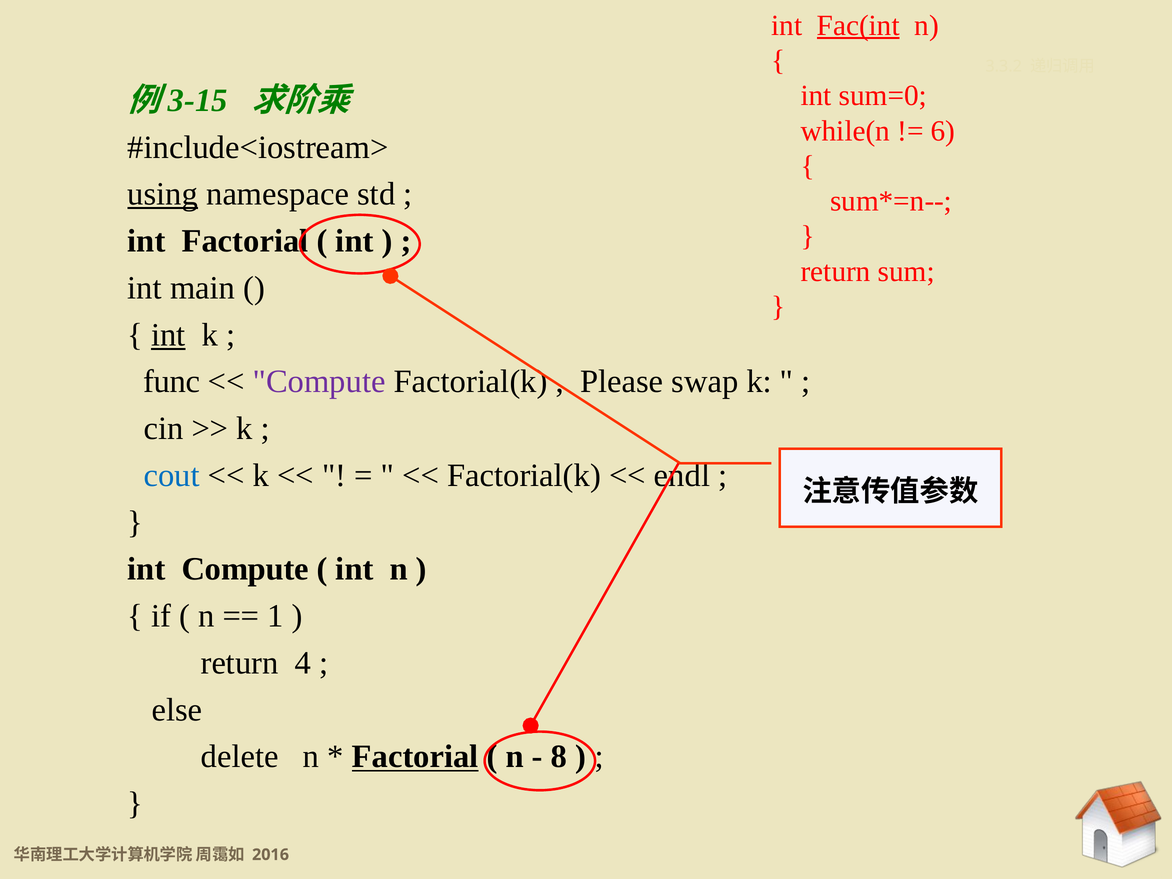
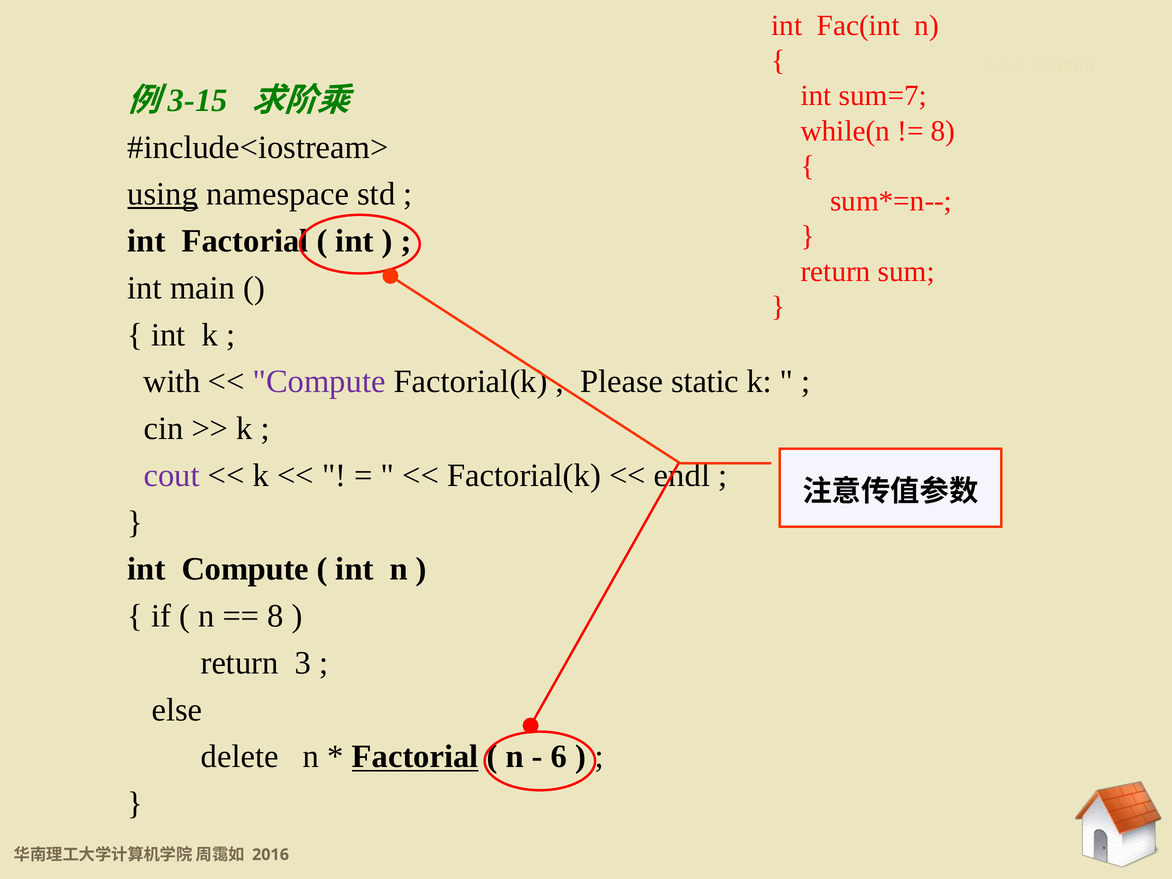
Fac(int underline: present -> none
sum=0: sum=0 -> sum=7
6 at (943, 131): 6 -> 8
int at (168, 335) underline: present -> none
func: func -> with
swap: swap -> static
cout colour: blue -> purple
1 at (276, 616): 1 -> 8
4: 4 -> 3
8: 8 -> 6
